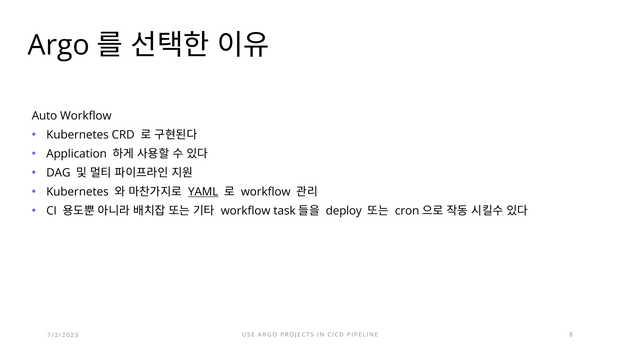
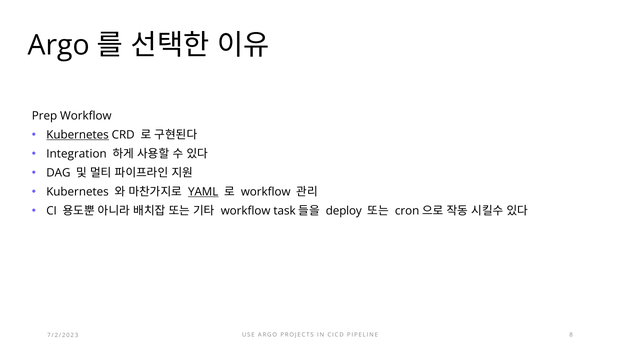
Auto: Auto -> Prep
Kubernetes at (78, 135) underline: none -> present
Application: Application -> Integration
